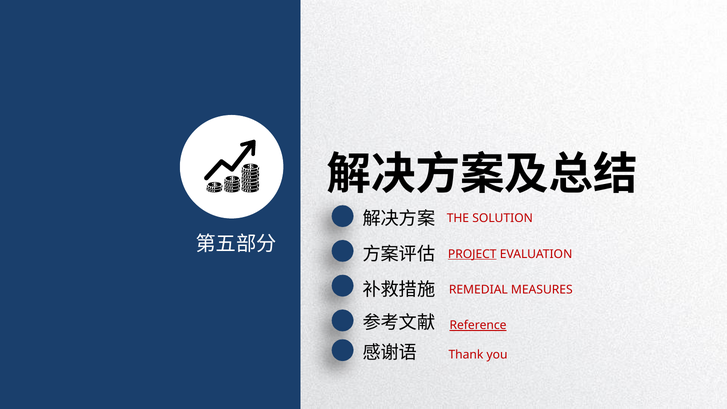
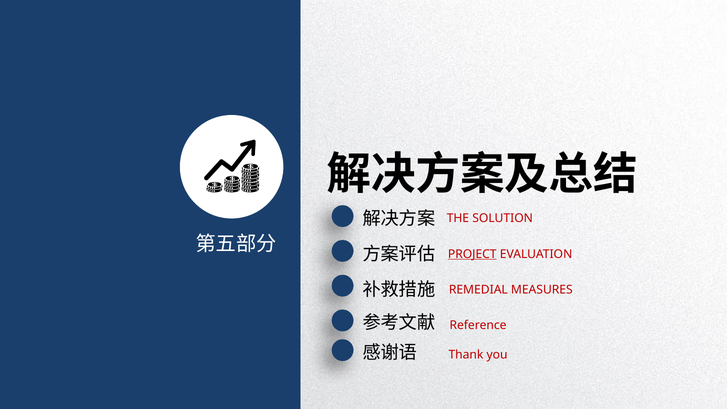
Reference underline: present -> none
